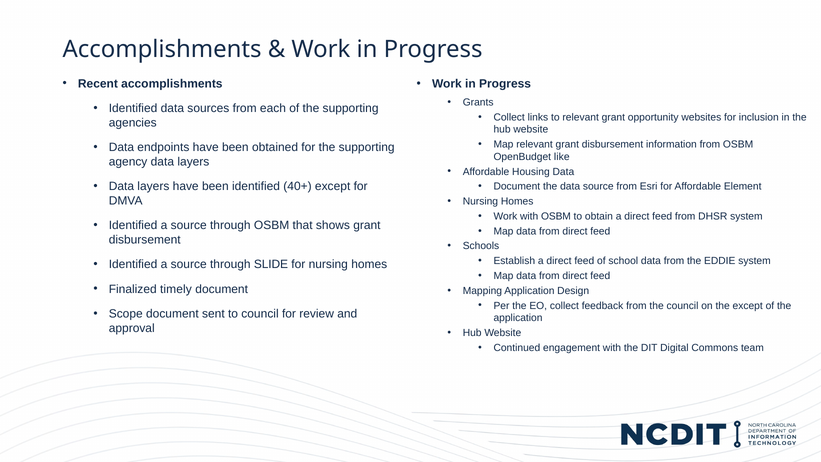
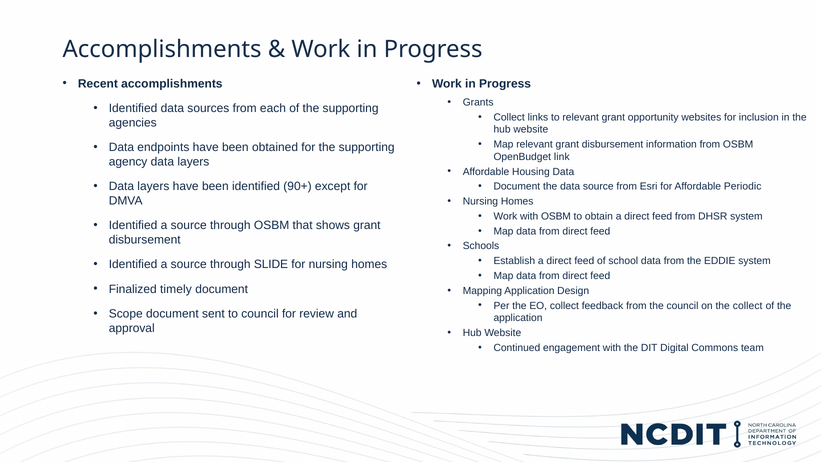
like: like -> link
40+: 40+ -> 90+
Element: Element -> Periodic
the except: except -> collect
